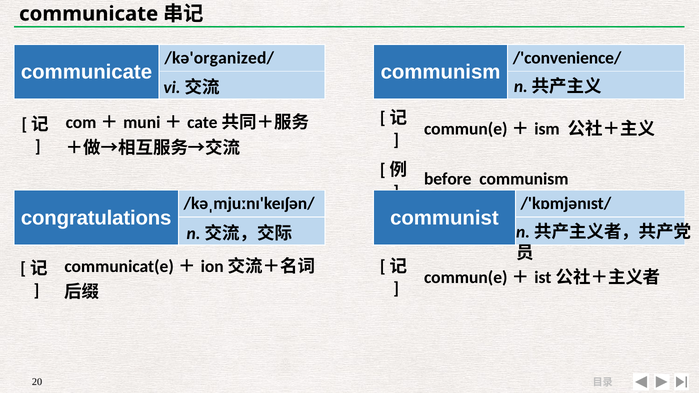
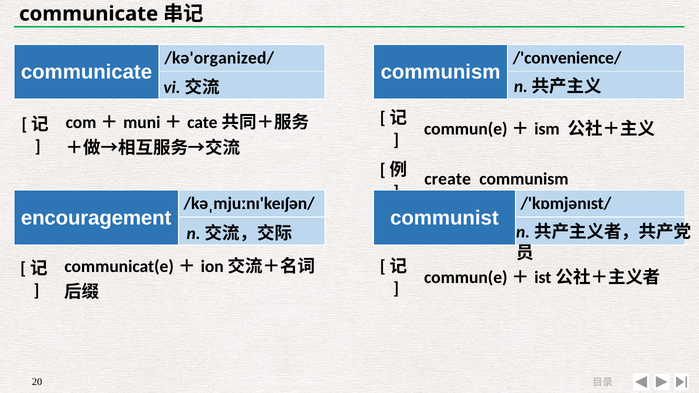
before: before -> create
congratulations: congratulations -> encouragement
